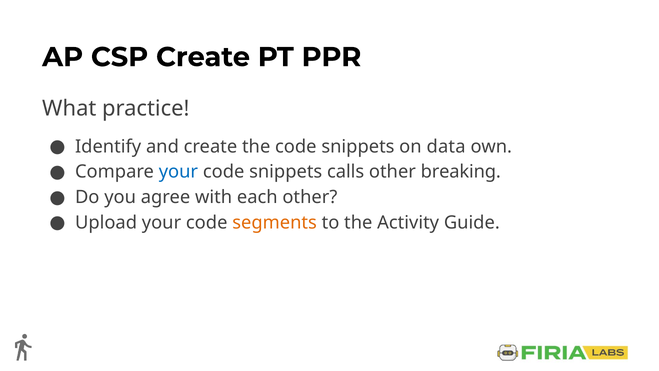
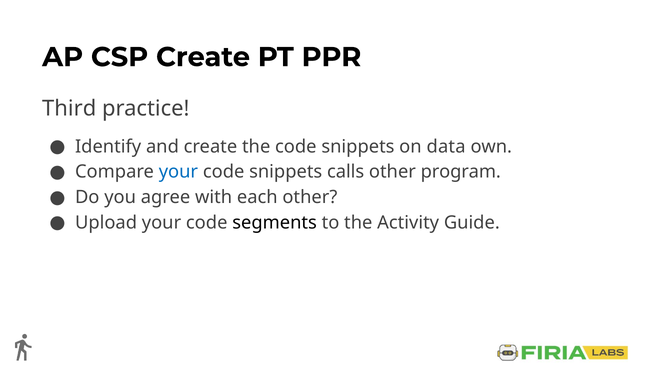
What: What -> Third
breaking: breaking -> program
segments colour: orange -> black
